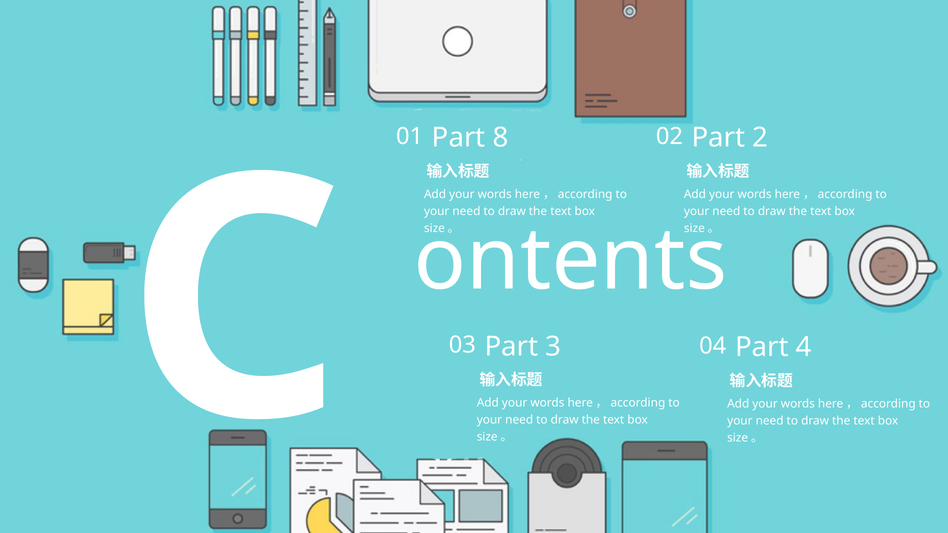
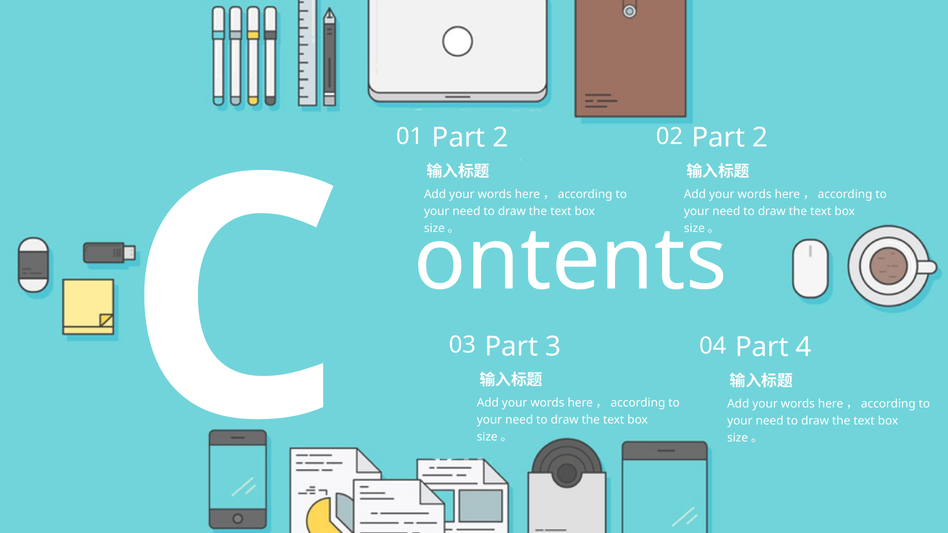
01 Part 8: 8 -> 2
